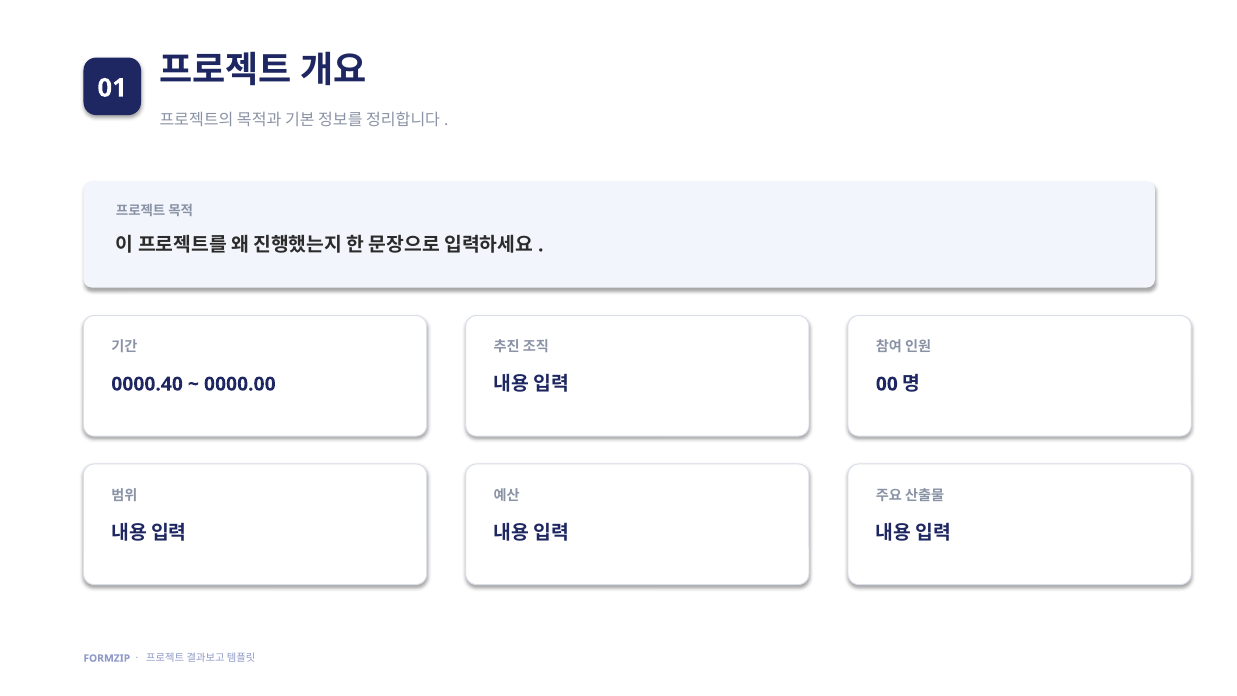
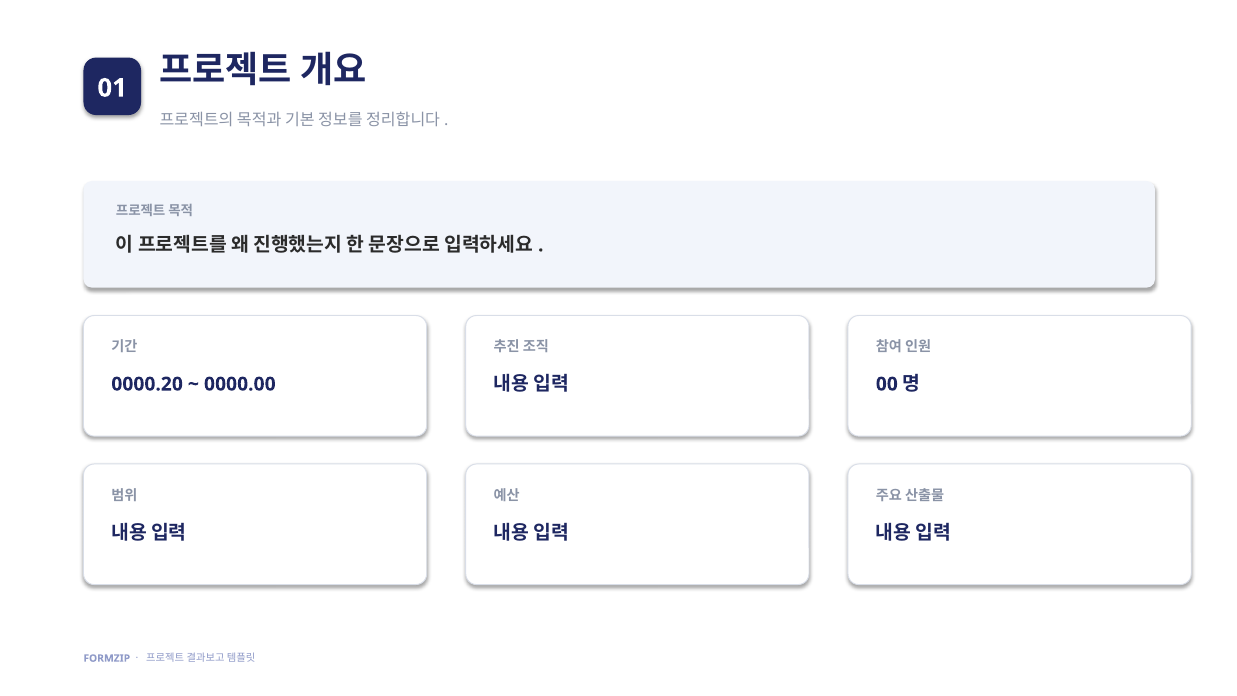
0000.40: 0000.40 -> 0000.20
